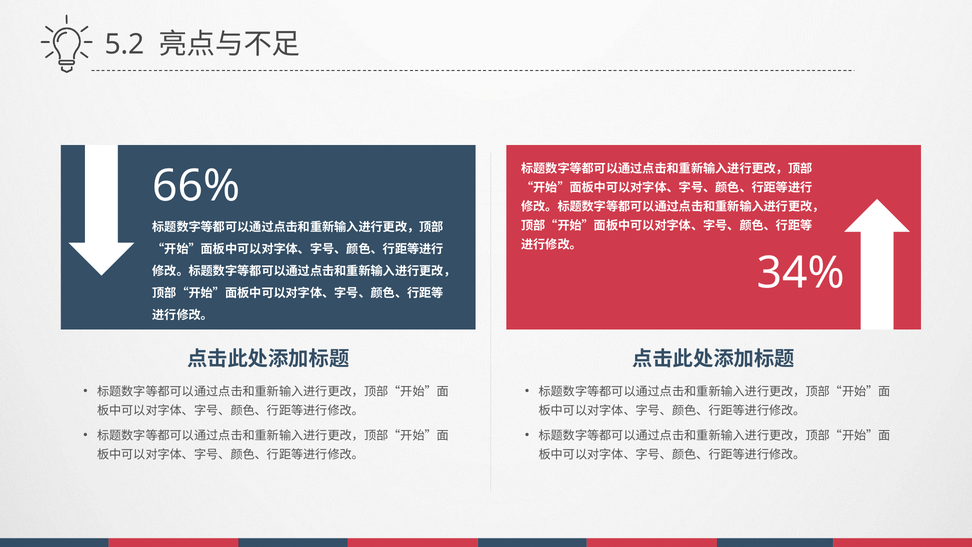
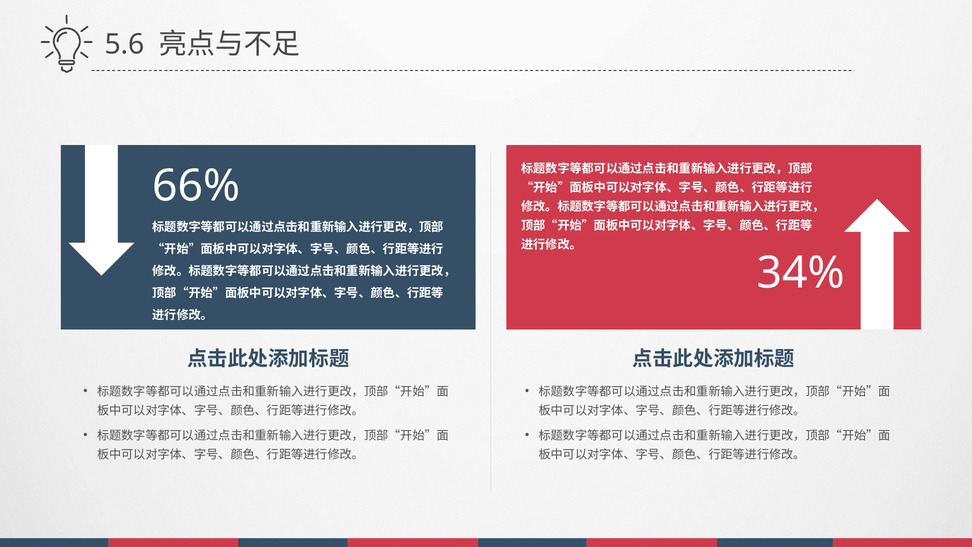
5.2: 5.2 -> 5.6
